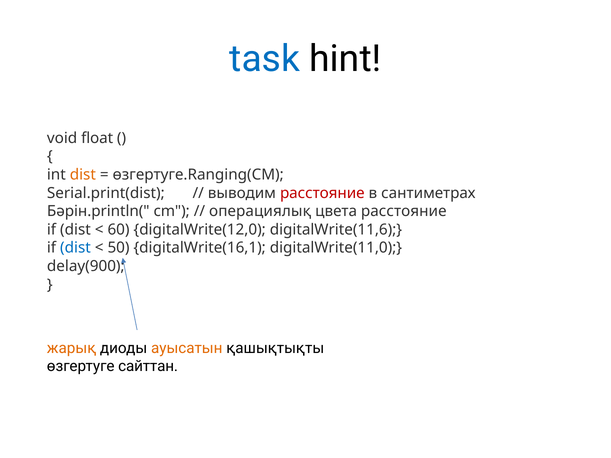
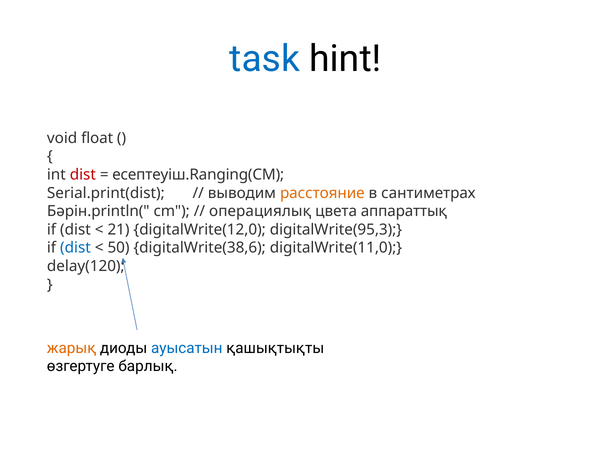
dist at (83, 175) colour: orange -> red
өзгертуге.Ranging(CM: өзгертуге.Ranging(CM -> есептеуіш.Ranging(CM
расстояние at (322, 193) colour: red -> orange
цвета расстояние: расстояние -> аппараттық
60: 60 -> 21
digitalWrite(11,6: digitalWrite(11,6 -> digitalWrite(95,3
digitalWrite(16,1: digitalWrite(16,1 -> digitalWrite(38,6
delay(900: delay(900 -> delay(120
ауысатын colour: orange -> blue
сайттан: сайттан -> барлық
